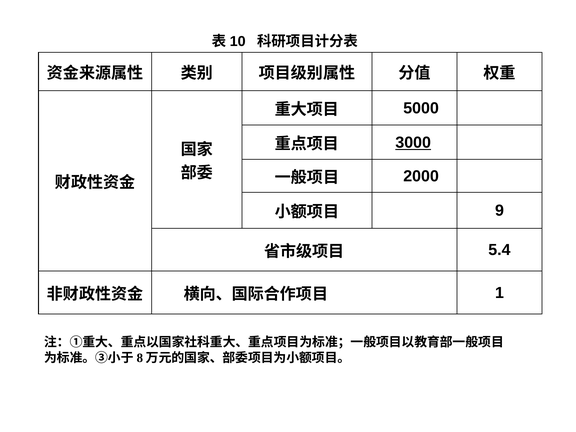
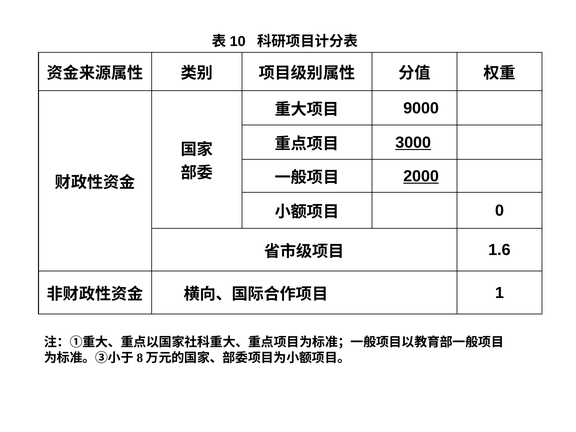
5000: 5000 -> 9000
2000 underline: none -> present
9: 9 -> 0
5.4: 5.4 -> 1.6
